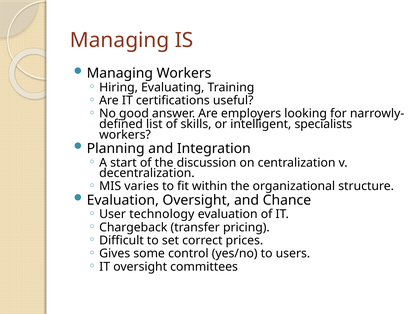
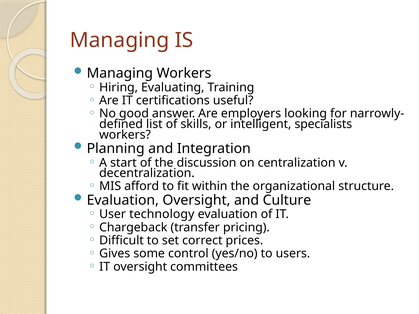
varies: varies -> afford
Chance: Chance -> Culture
